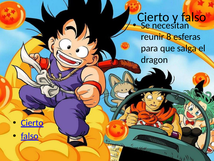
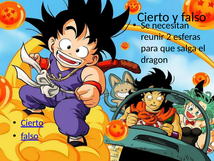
8: 8 -> 2
